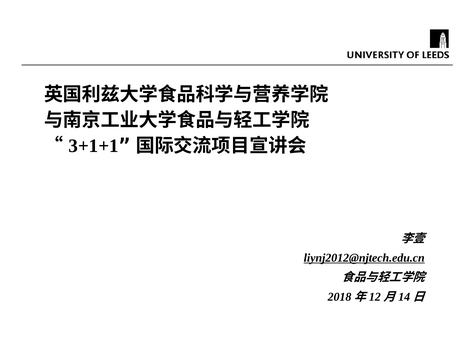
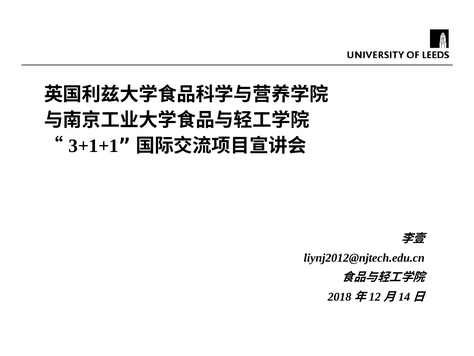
liynj2012@njtech.edu.cn underline: present -> none
